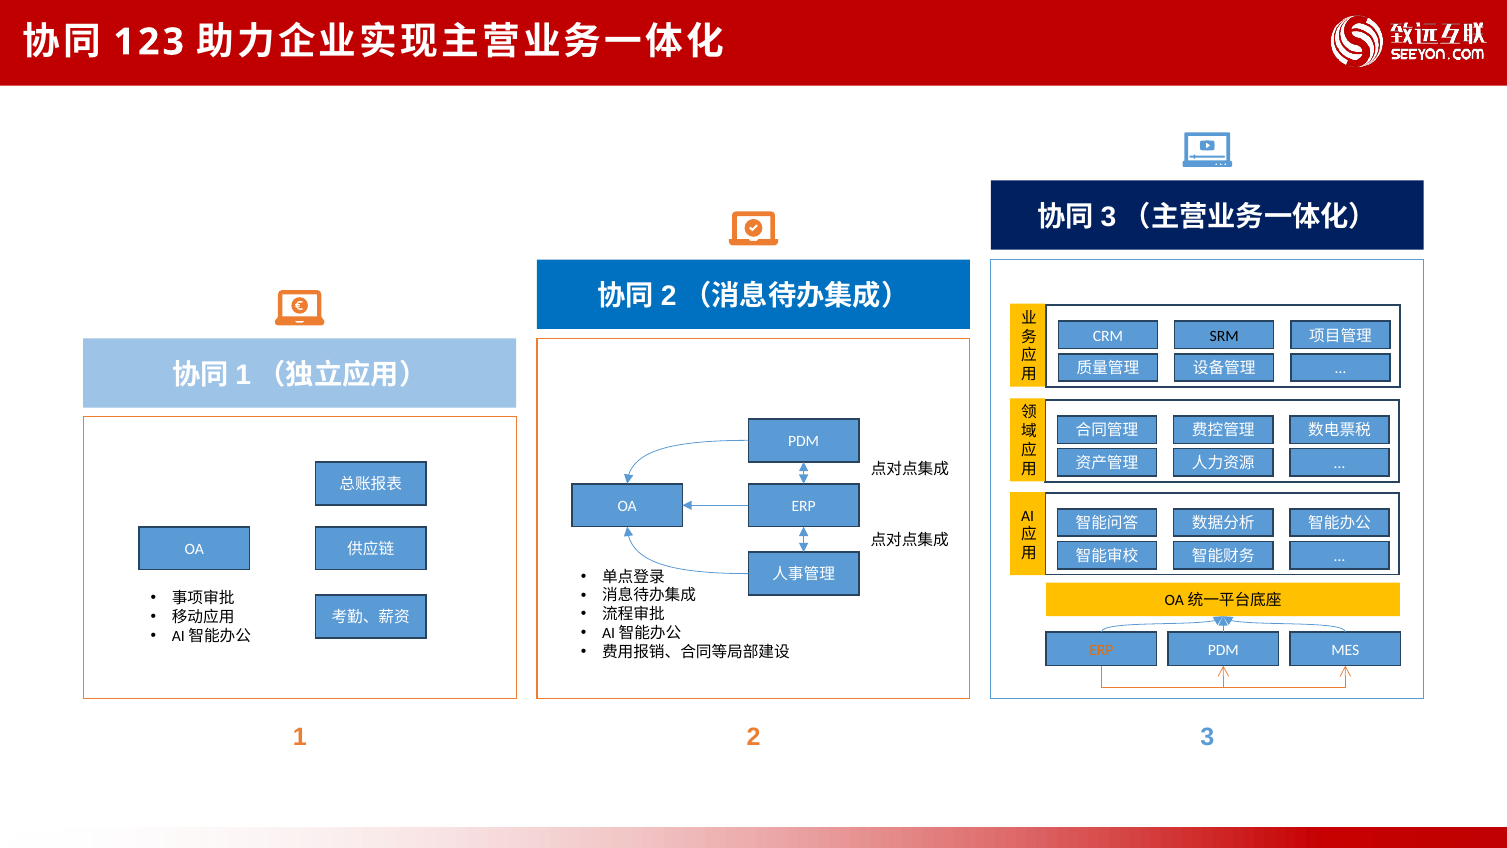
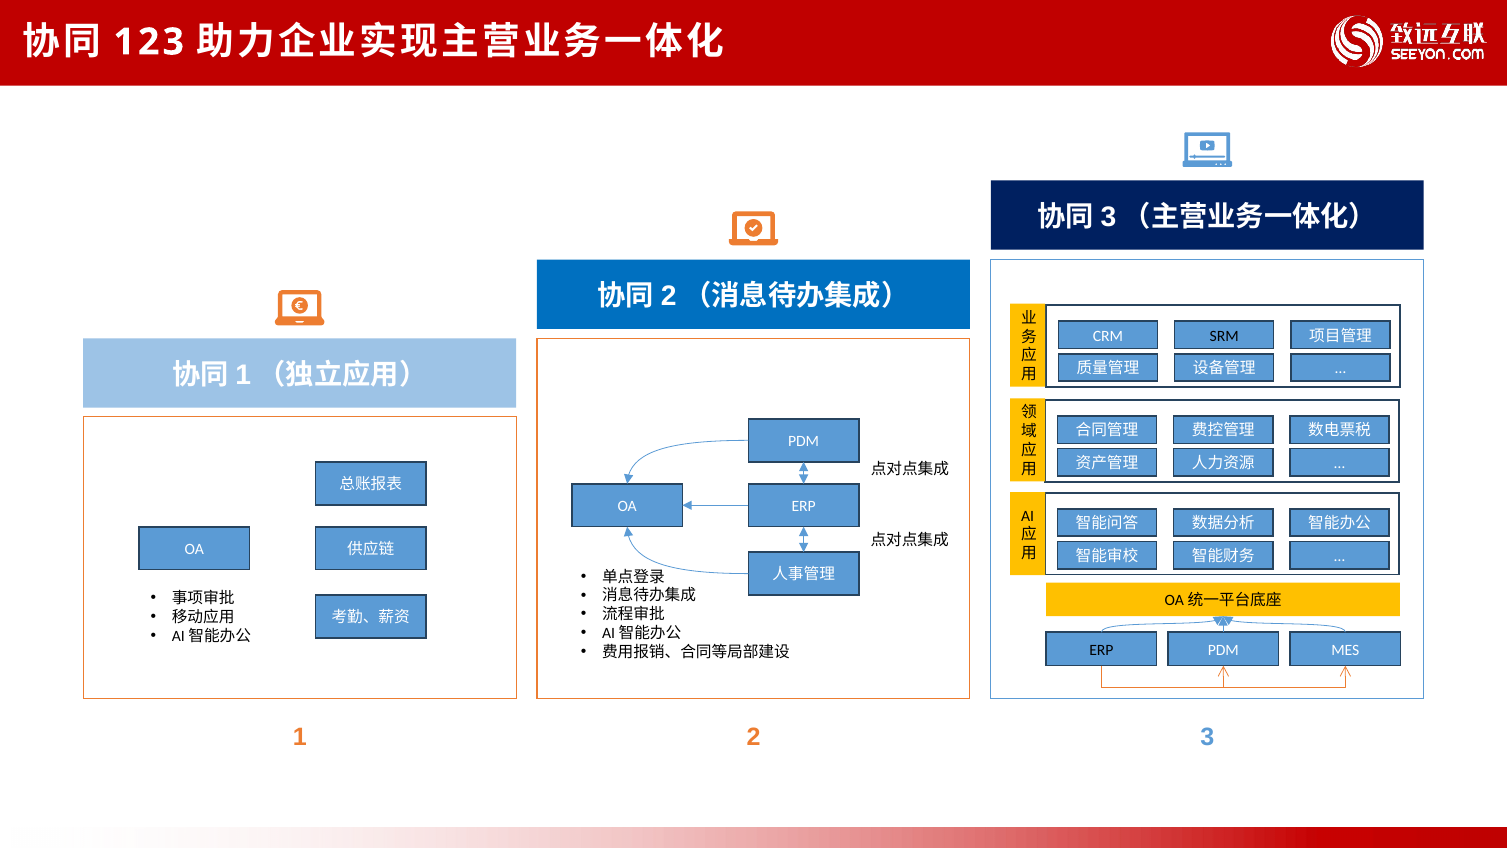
ERP at (1101, 650) colour: orange -> black
